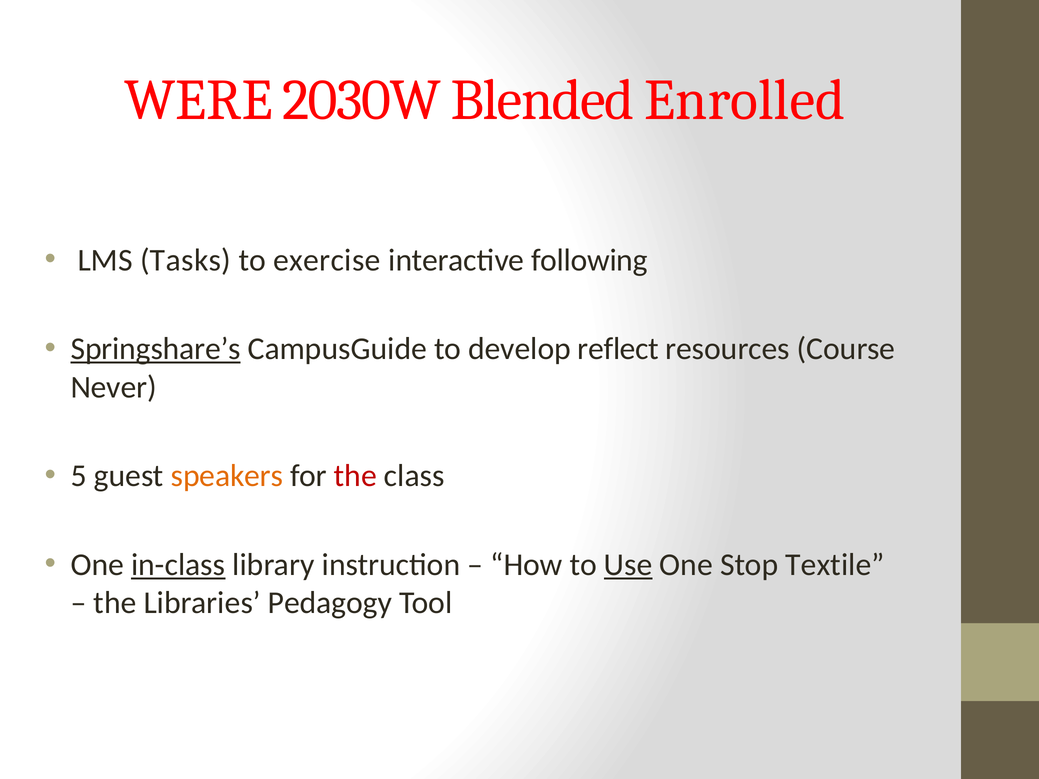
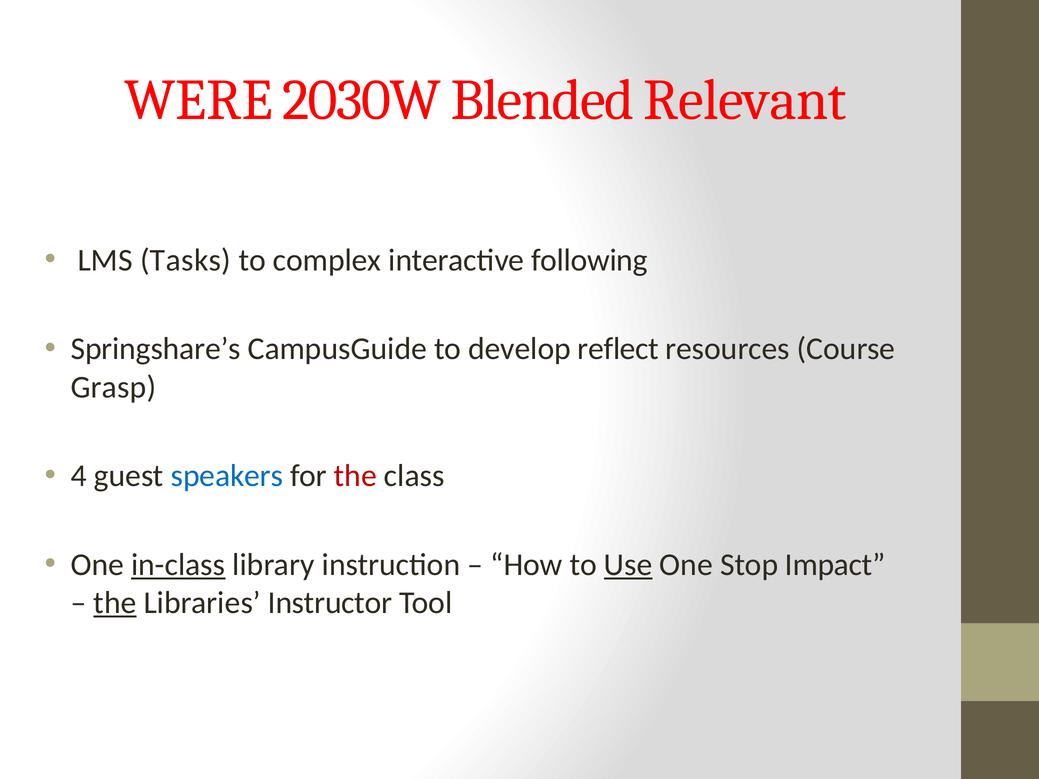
Enrolled: Enrolled -> Relevant
exercise: exercise -> complex
Springshare’s underline: present -> none
Never: Never -> Grasp
5: 5 -> 4
speakers colour: orange -> blue
Textile: Textile -> Impact
the at (115, 603) underline: none -> present
Pedagogy: Pedagogy -> Instructor
